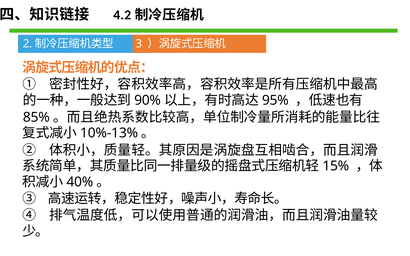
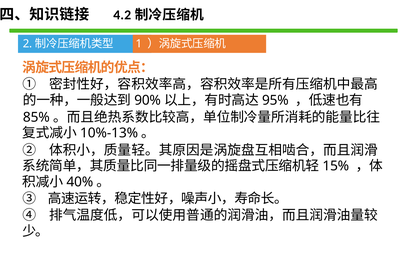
3: 3 -> 1
